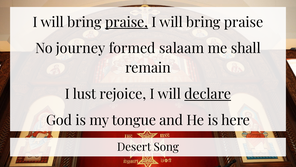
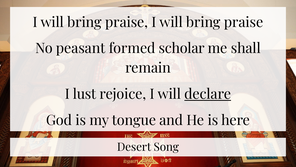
praise at (127, 22) underline: present -> none
journey: journey -> peasant
salaam: salaam -> scholar
